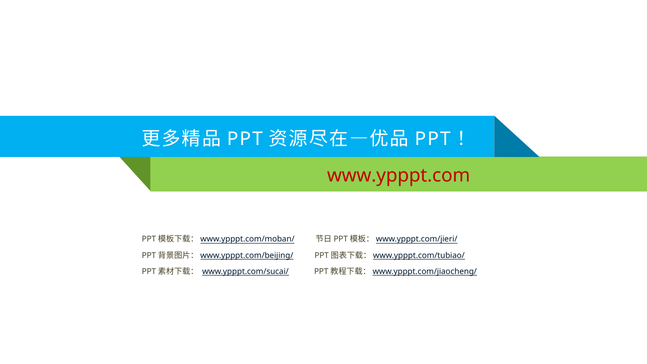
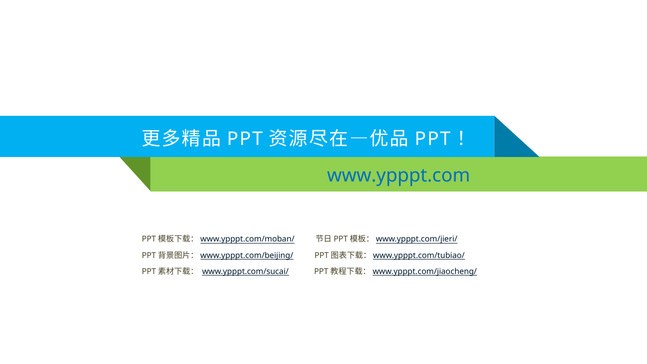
www.ypppt.com colour: red -> blue
